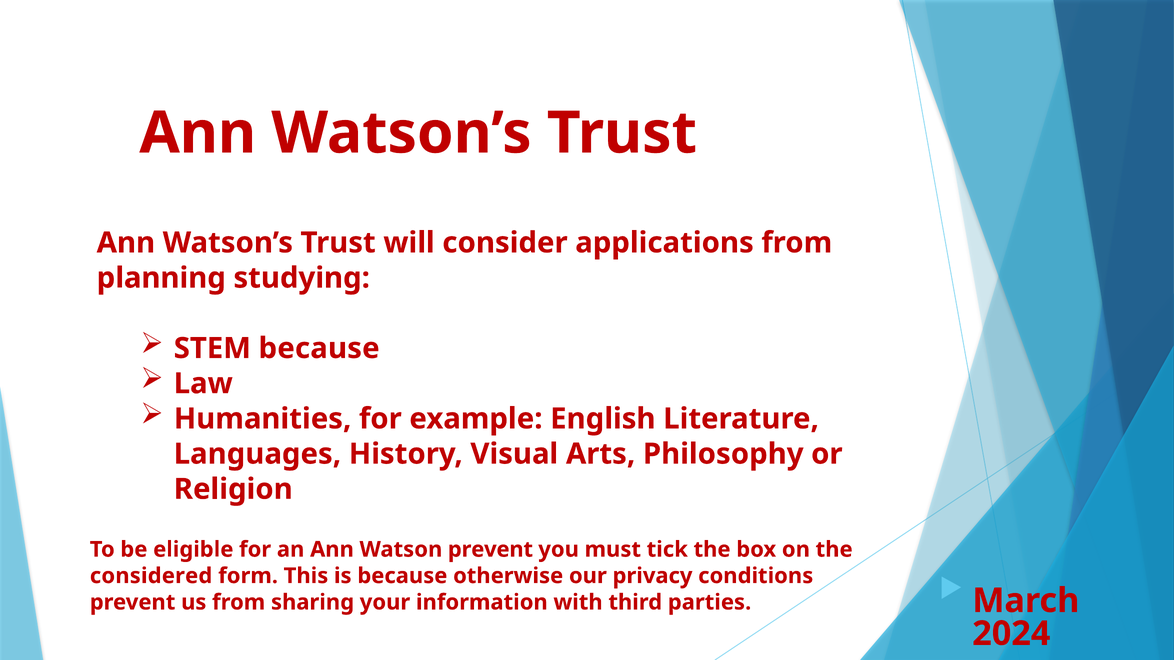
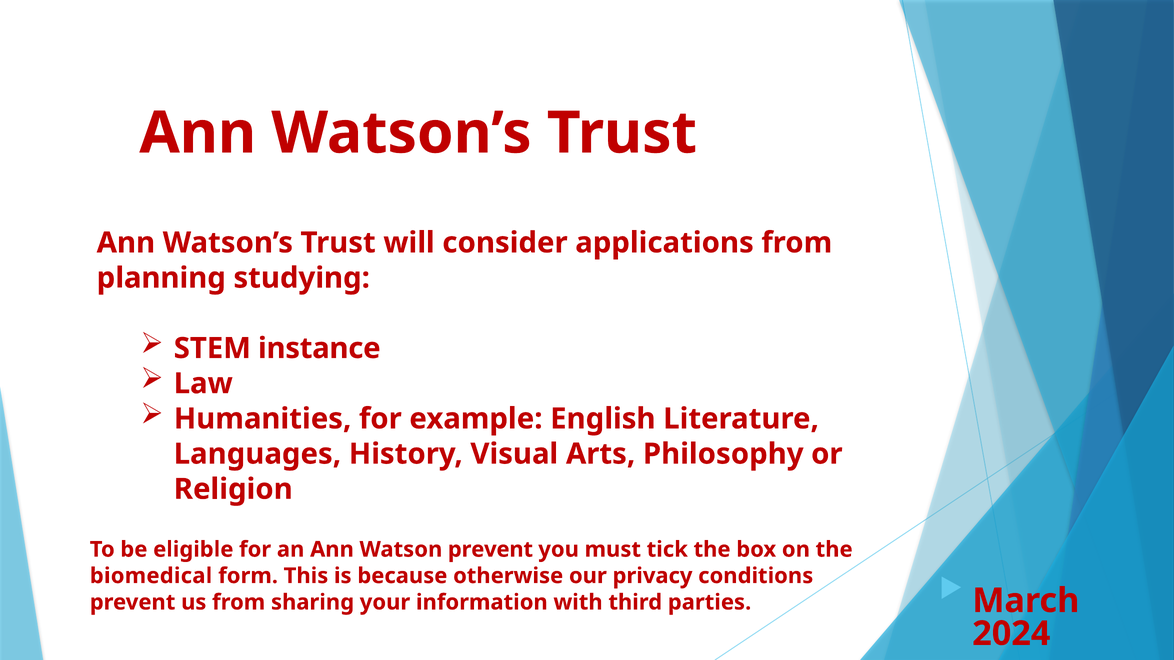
STEM because: because -> instance
considered: considered -> biomedical
